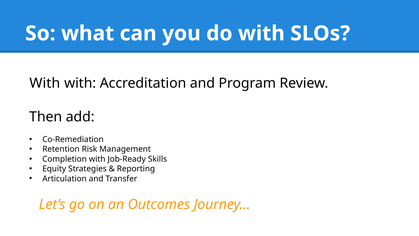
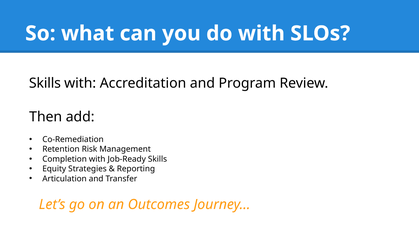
With at (45, 83): With -> Skills
